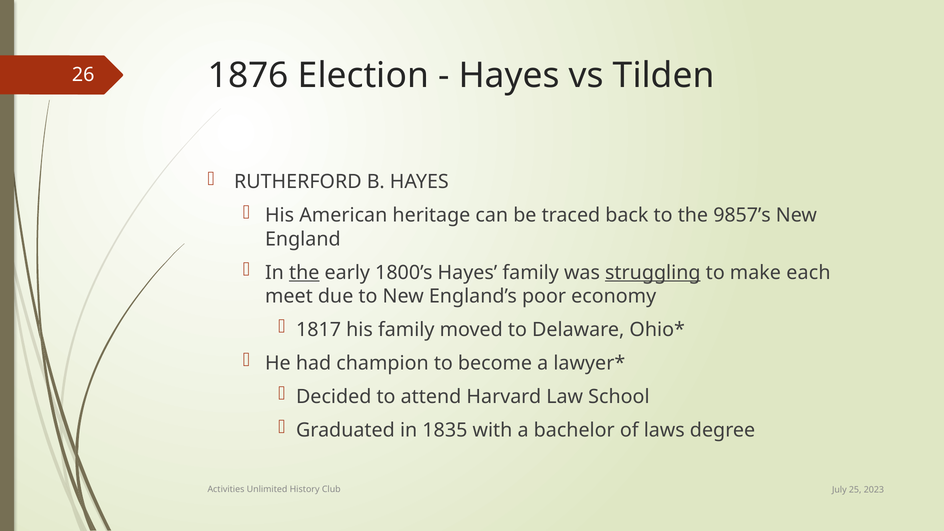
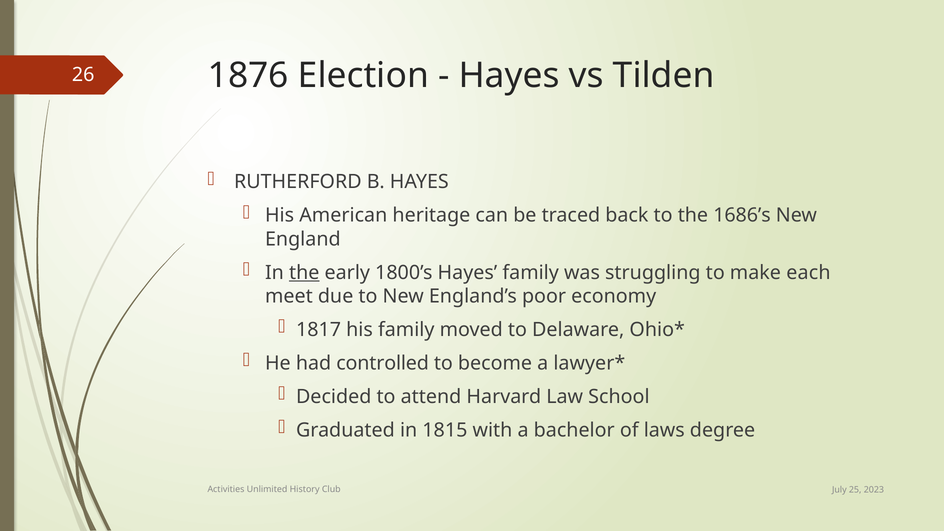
9857’s: 9857’s -> 1686’s
struggling underline: present -> none
champion: champion -> controlled
1835: 1835 -> 1815
